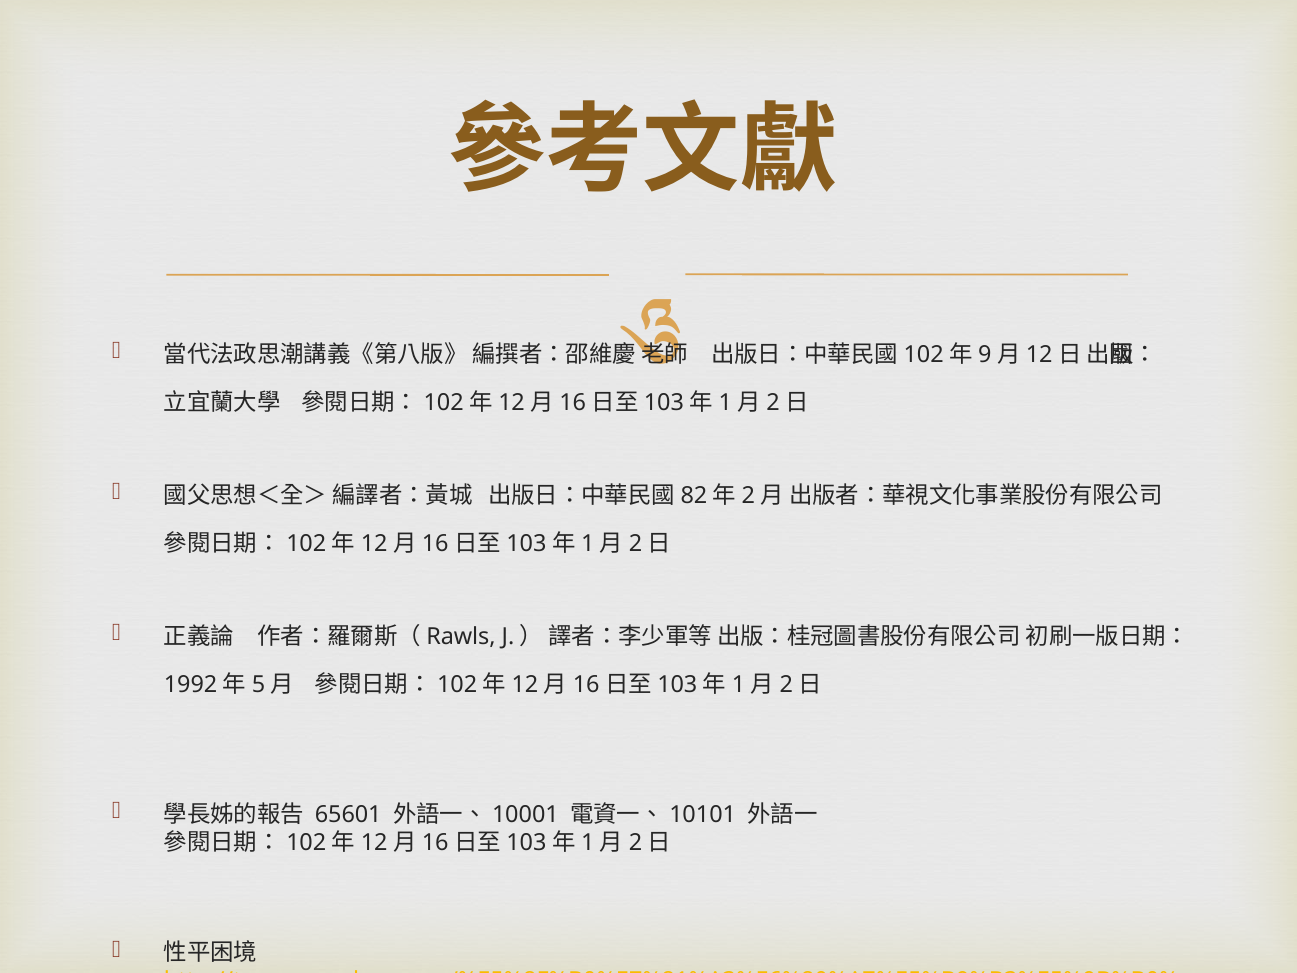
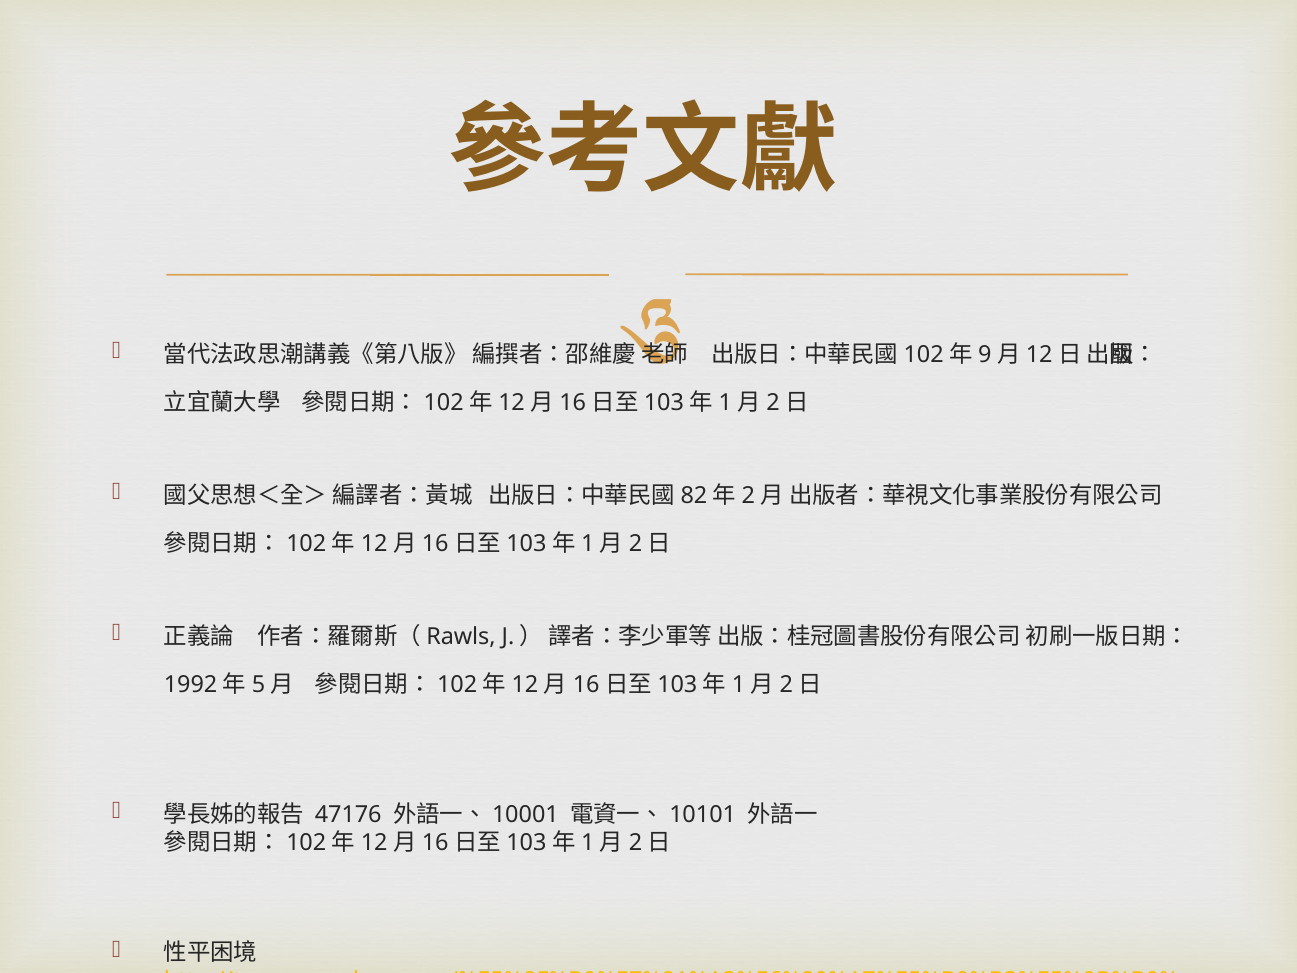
65601: 65601 -> 47176
